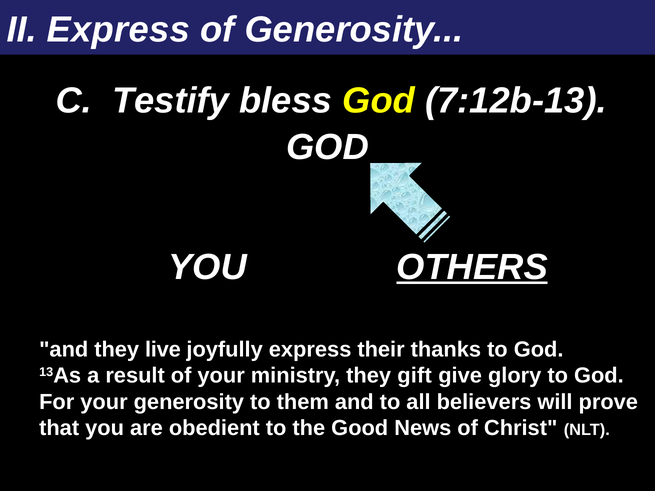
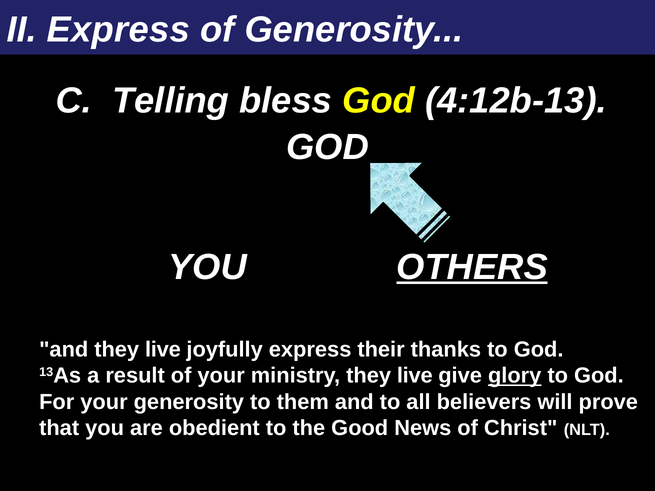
Testify: Testify -> Telling
7:12b-13: 7:12b-13 -> 4:12b-13
ministry they gift: gift -> live
glory underline: none -> present
